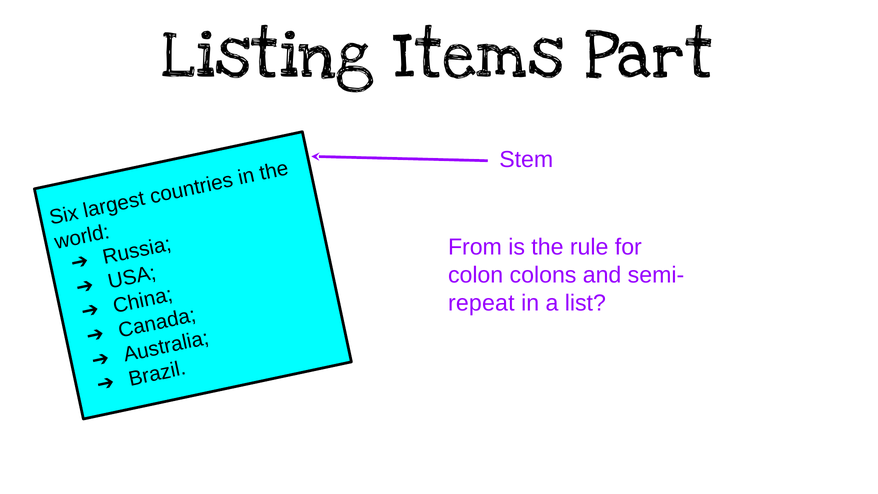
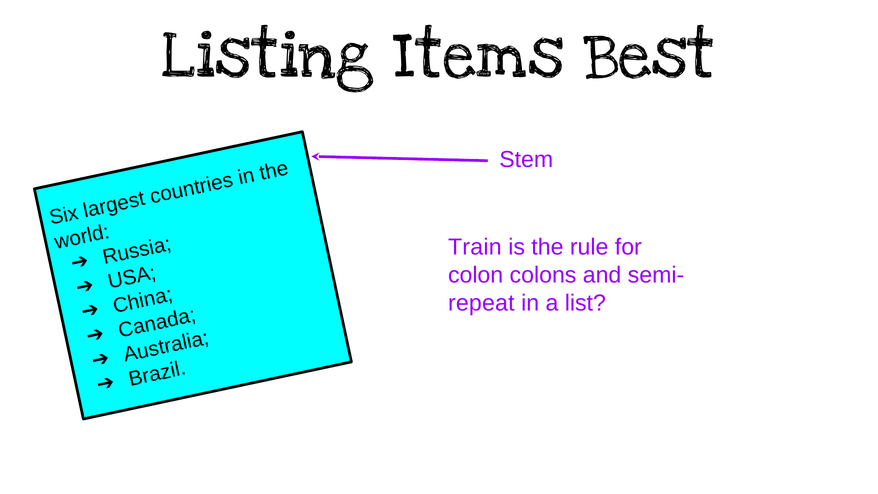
Part: Part -> Best
From: From -> Train
